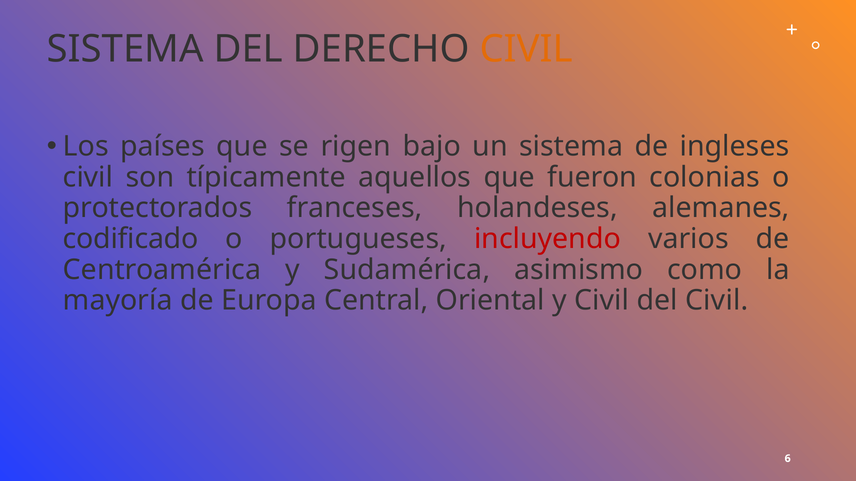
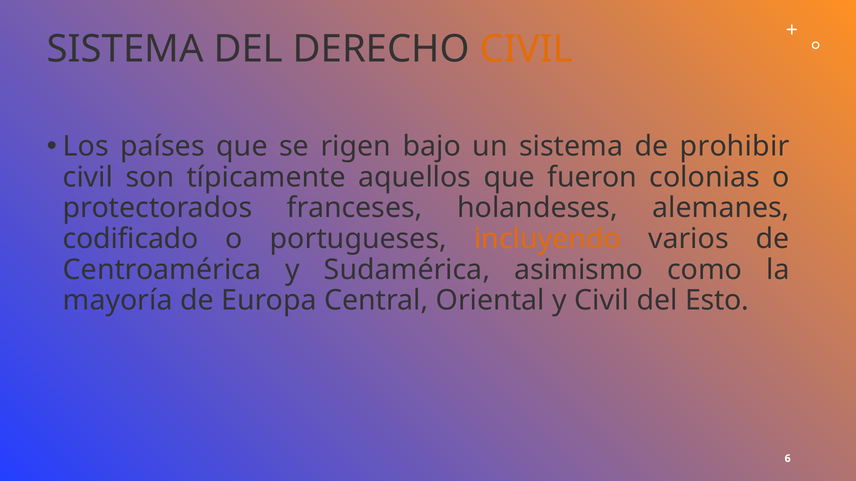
ingleses: ingleses -> prohibir
incluyendo colour: red -> orange
del Civil: Civil -> Esto
